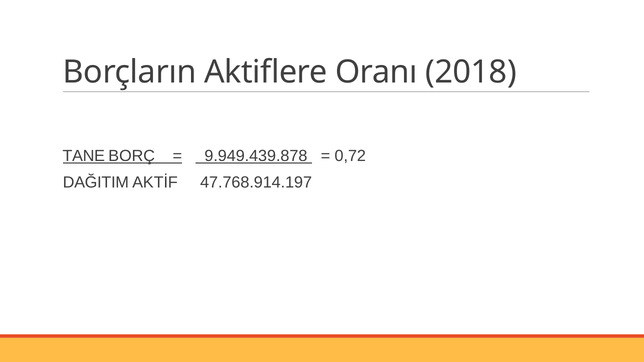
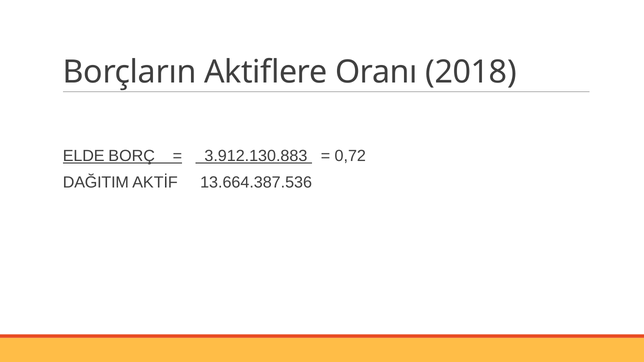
TANE: TANE -> ELDE
9.949.439.878: 9.949.439.878 -> 3.912.130.883
47.768.914.197: 47.768.914.197 -> 13.664.387.536
